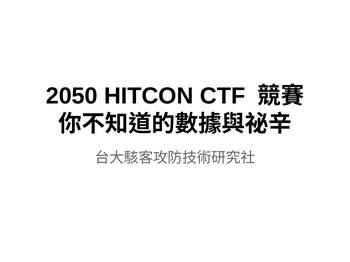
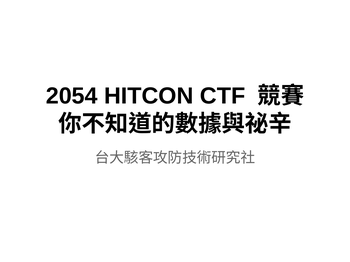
2050: 2050 -> 2054
